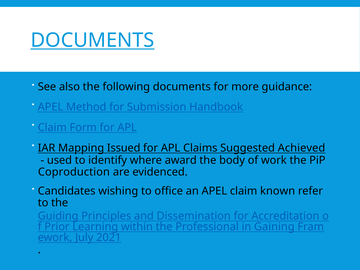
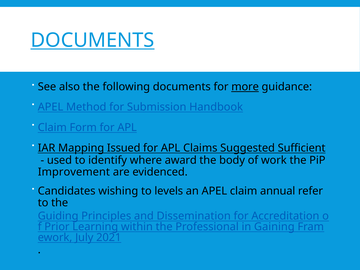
more underline: none -> present
Achieved: Achieved -> Sufficient
Coproduction: Coproduction -> Improvement
office: office -> levels
known: known -> annual
